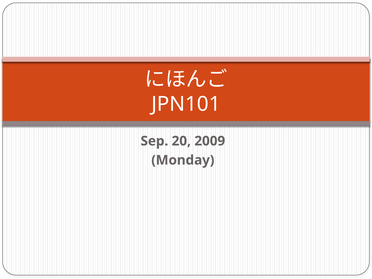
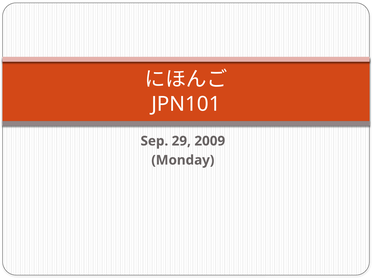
20: 20 -> 29
